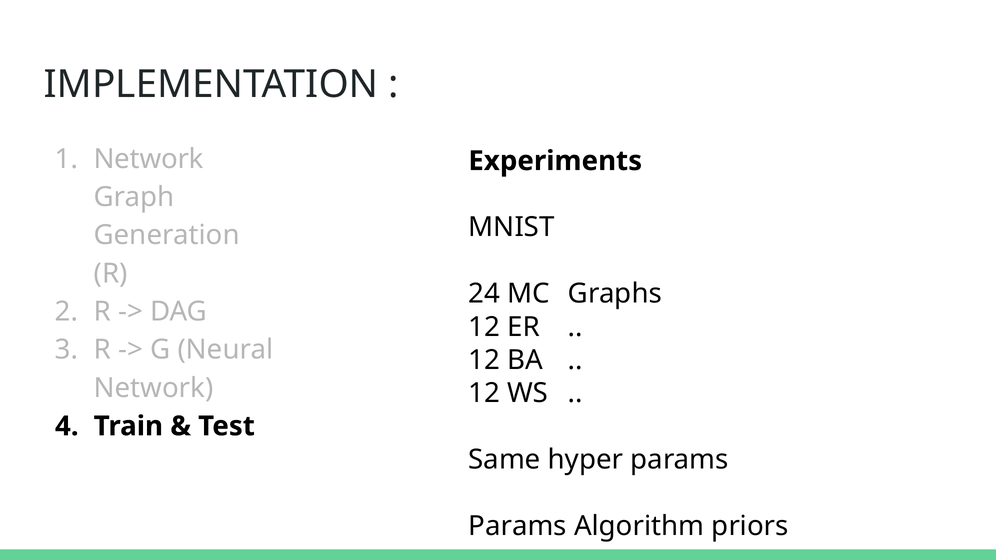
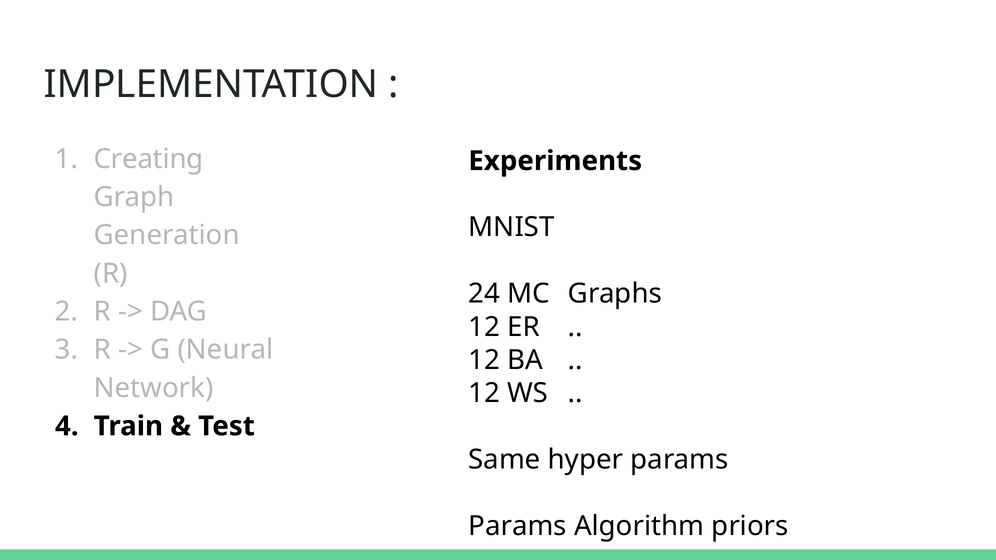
Network at (149, 159): Network -> Creating
